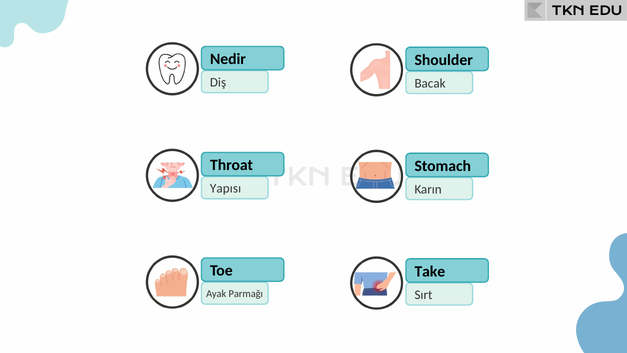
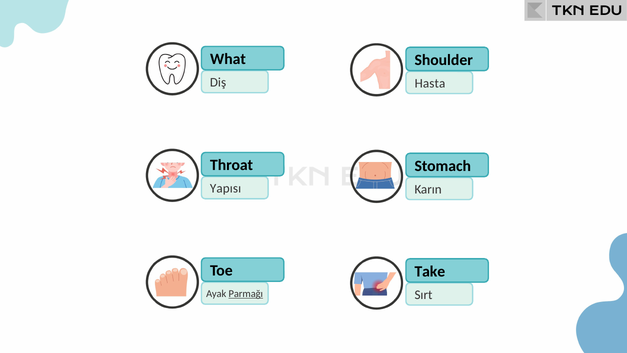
Nedir: Nedir -> What
Bacak: Bacak -> Hasta
Parmağı underline: none -> present
